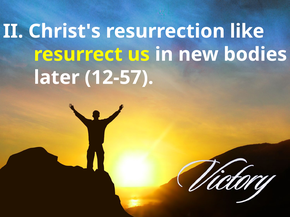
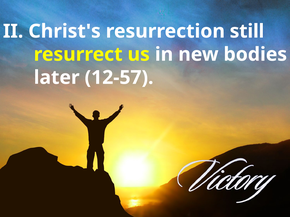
like: like -> still
